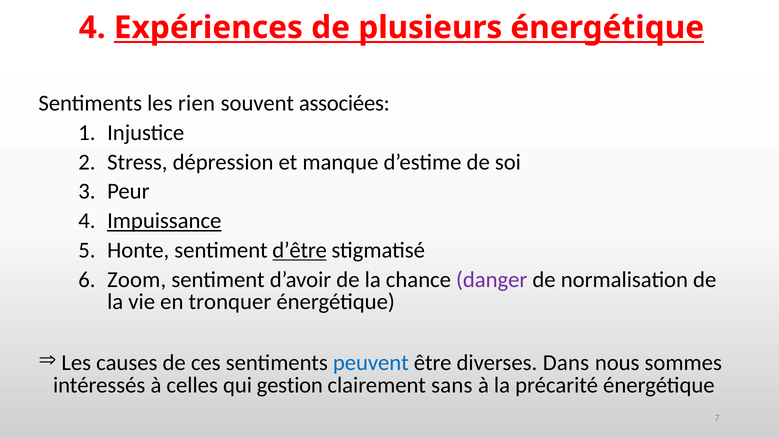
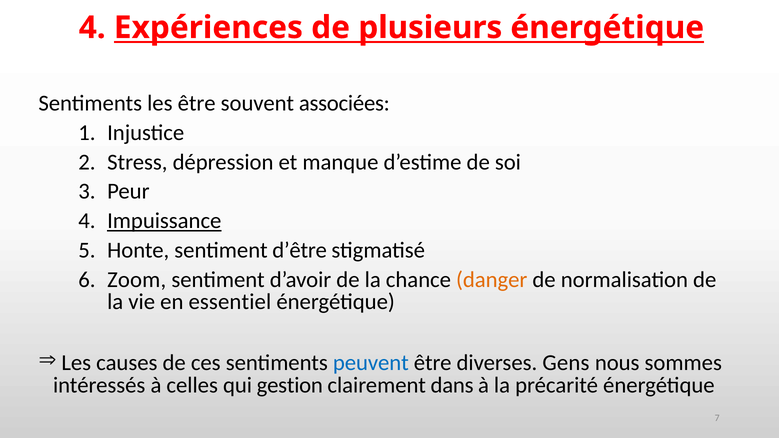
les rien: rien -> être
d’être underline: present -> none
danger colour: purple -> orange
tronquer: tronquer -> essentiel
Dans: Dans -> Gens
sans: sans -> dans
